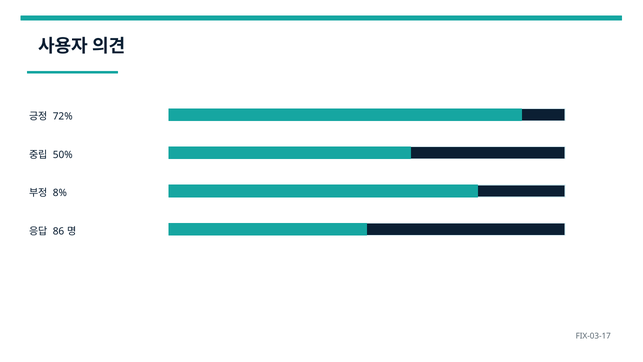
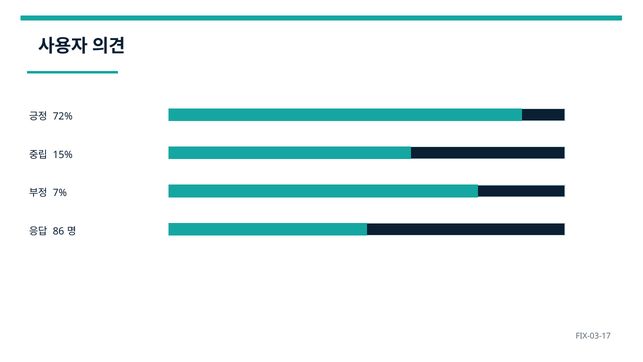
50%: 50% -> 15%
8%: 8% -> 7%
